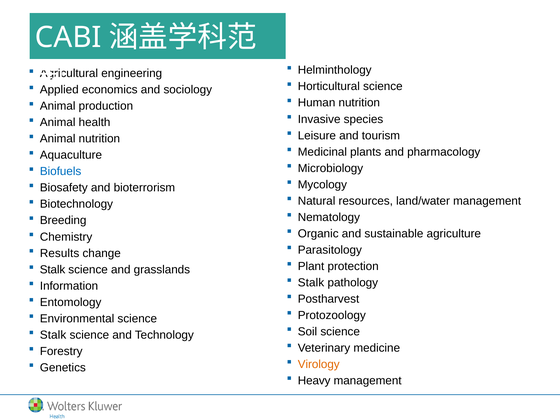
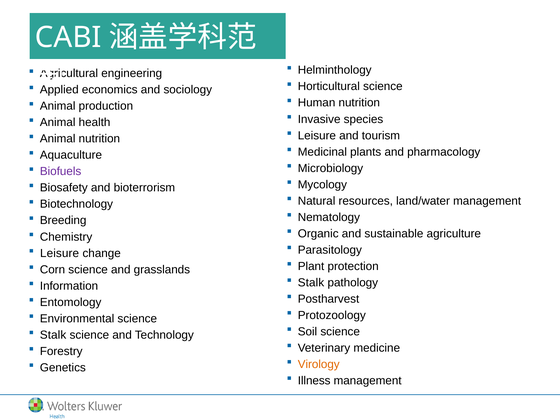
Biofuels colour: blue -> purple
Results at (60, 253): Results -> Leisure
Stalk at (53, 269): Stalk -> Corn
Heavy: Heavy -> Illness
